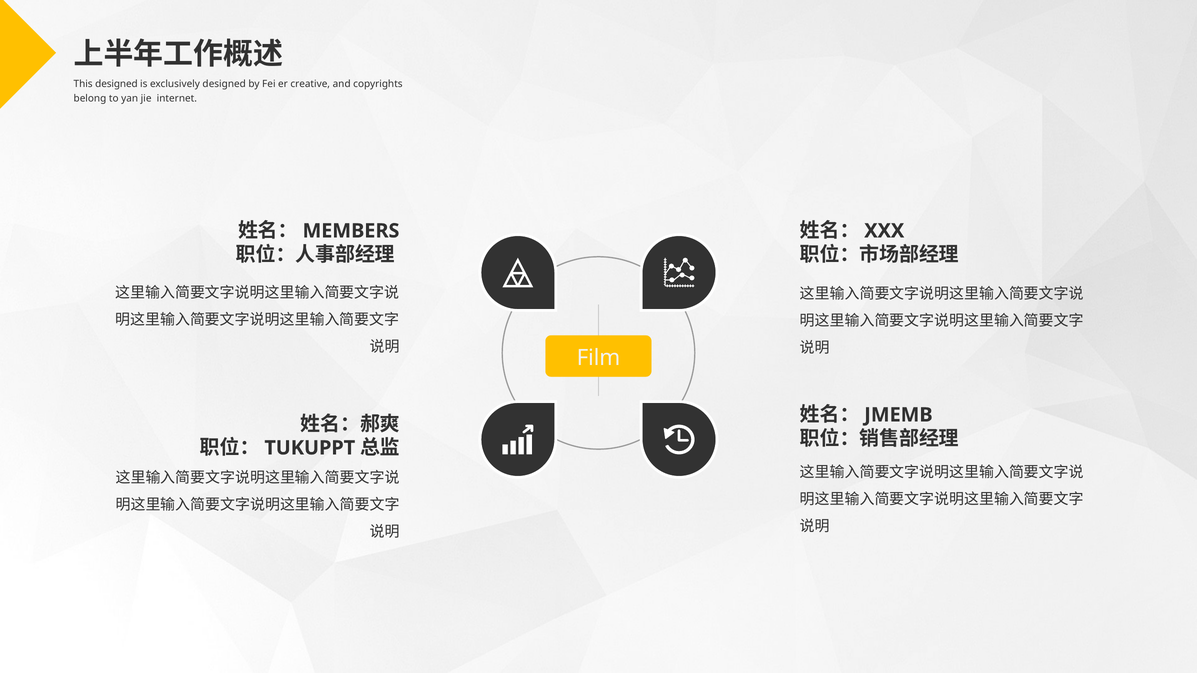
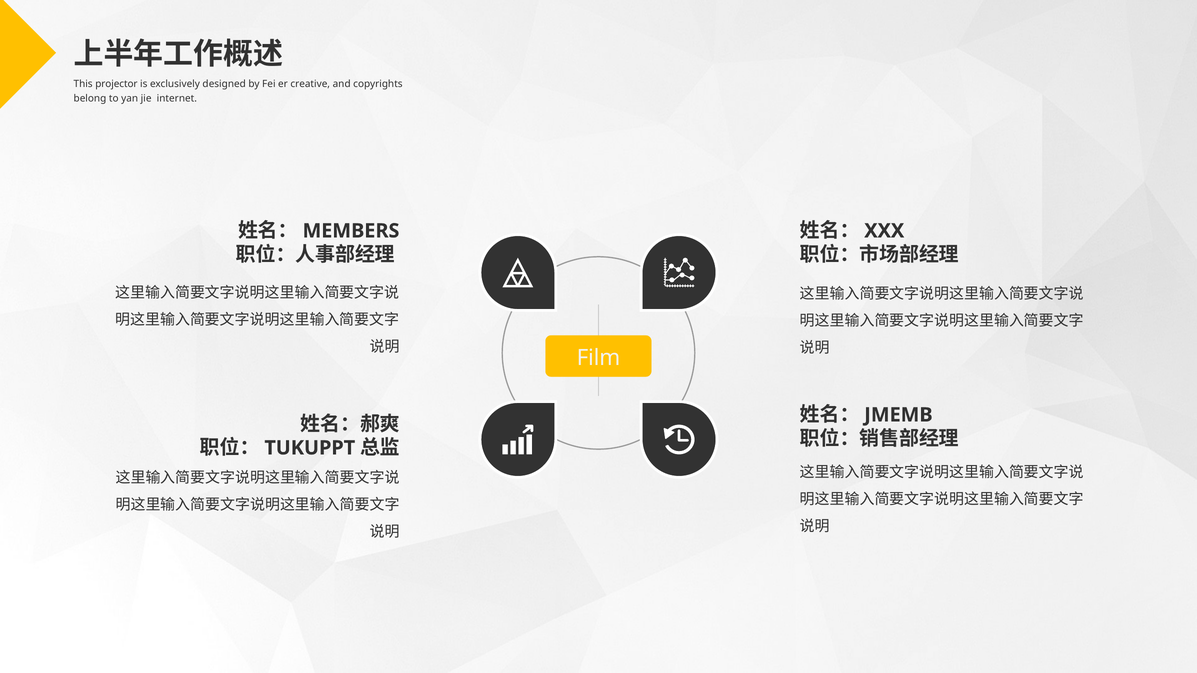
This designed: designed -> projector
